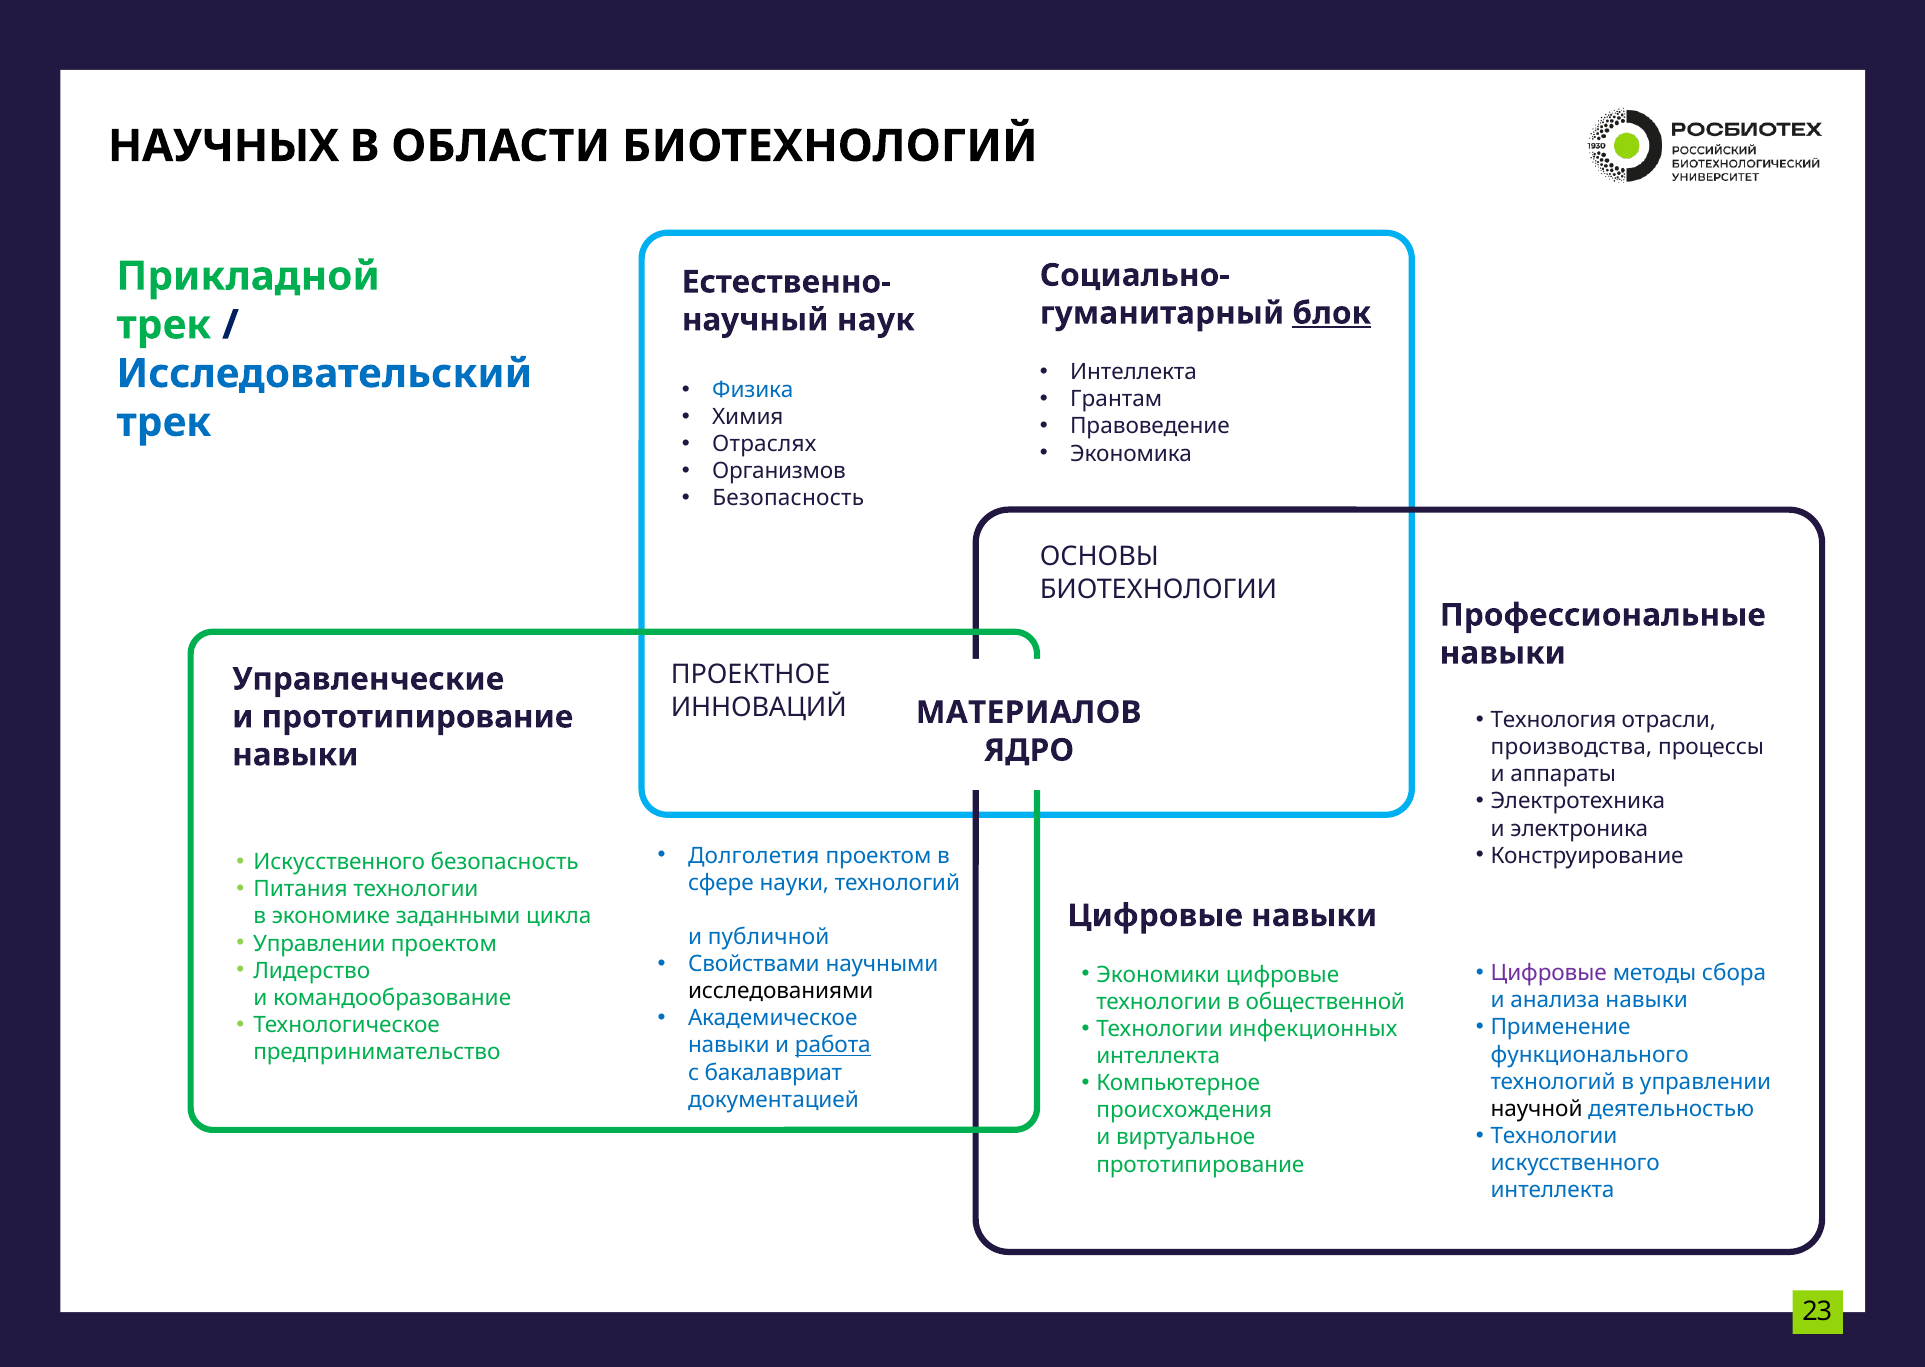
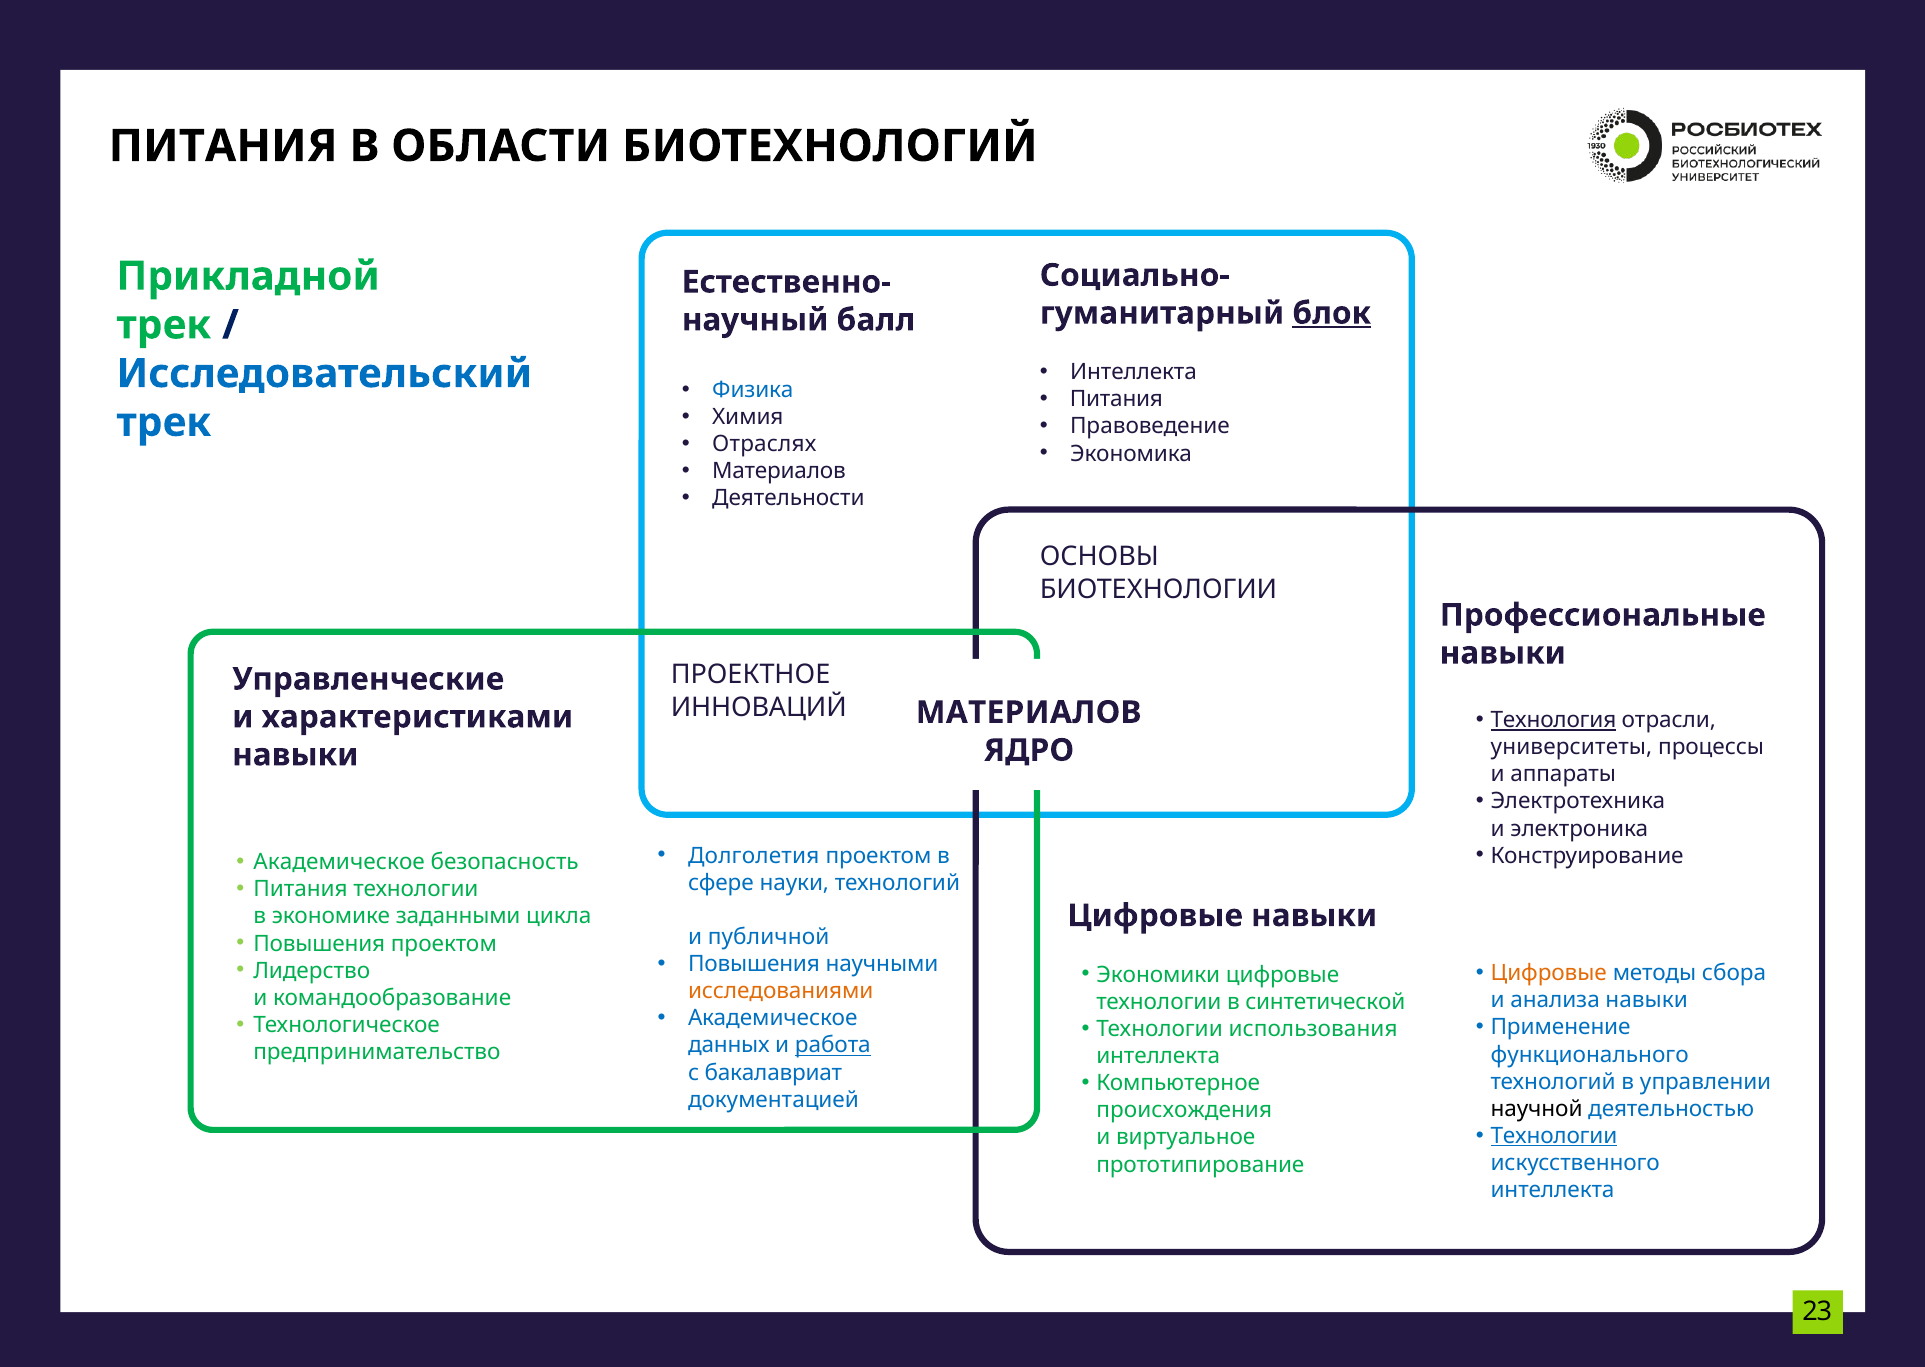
НАУЧНЫХ at (223, 146): НАУЧНЫХ -> ПИТАНИЯ
наук: наук -> балл
Грантам at (1116, 400): Грантам -> Питания
Организмов at (779, 471): Организмов -> Материалов
Безопасность at (788, 498): Безопасность -> Деятельности
Технология underline: none -> present
и прототипирование: прототипирование -> характеристиками
производства: производства -> университеты
Искусственного at (339, 863): Искусственного -> Академическое
Управлении at (319, 944): Управлении -> Повышения
Свойствами at (754, 965): Свойствами -> Повышения
Цифровые at (1549, 974) colour: purple -> orange
исследованиями colour: black -> orange
общественной: общественной -> синтетической
инфекционных: инфекционных -> использования
навыки at (729, 1046): навыки -> данных
Технологии at (1554, 1136) underline: none -> present
